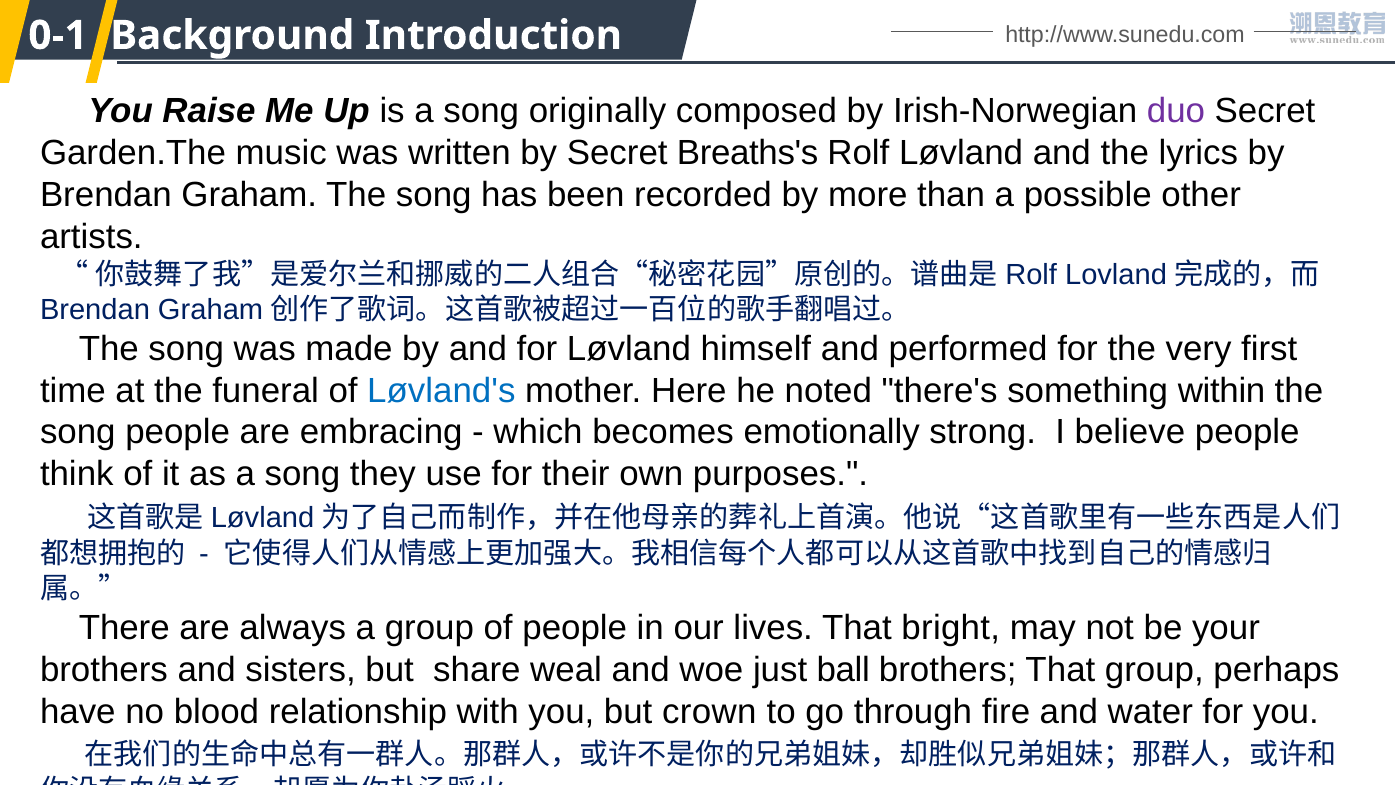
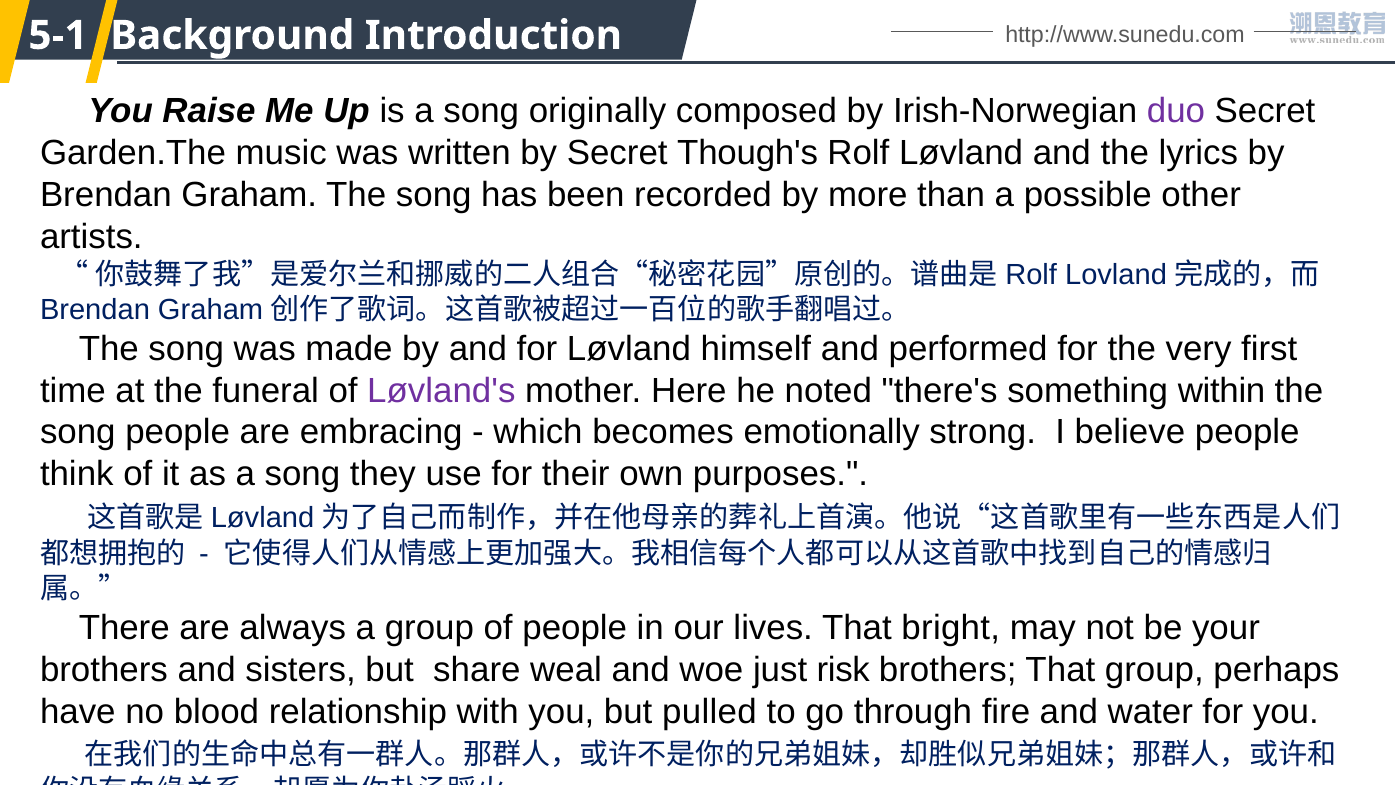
0-1: 0-1 -> 5-1
Breaths's: Breaths's -> Though's
Løvland's colour: blue -> purple
ball: ball -> risk
crown: crown -> pulled
